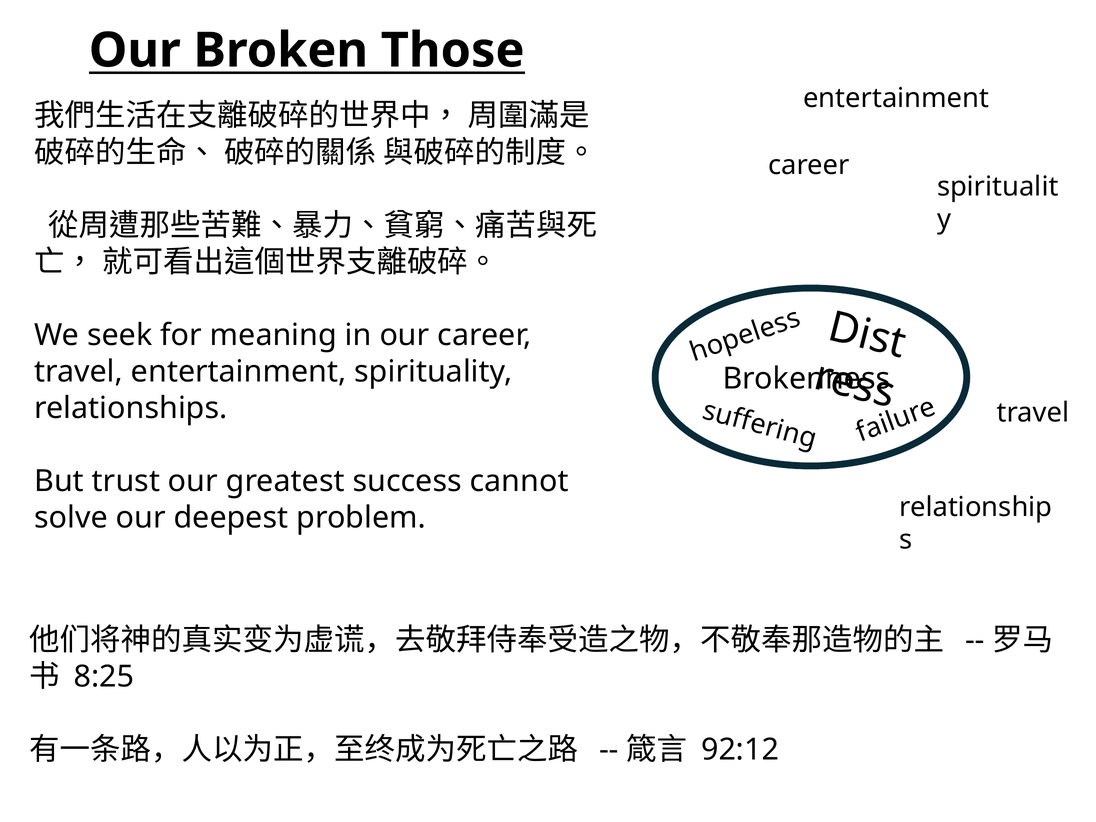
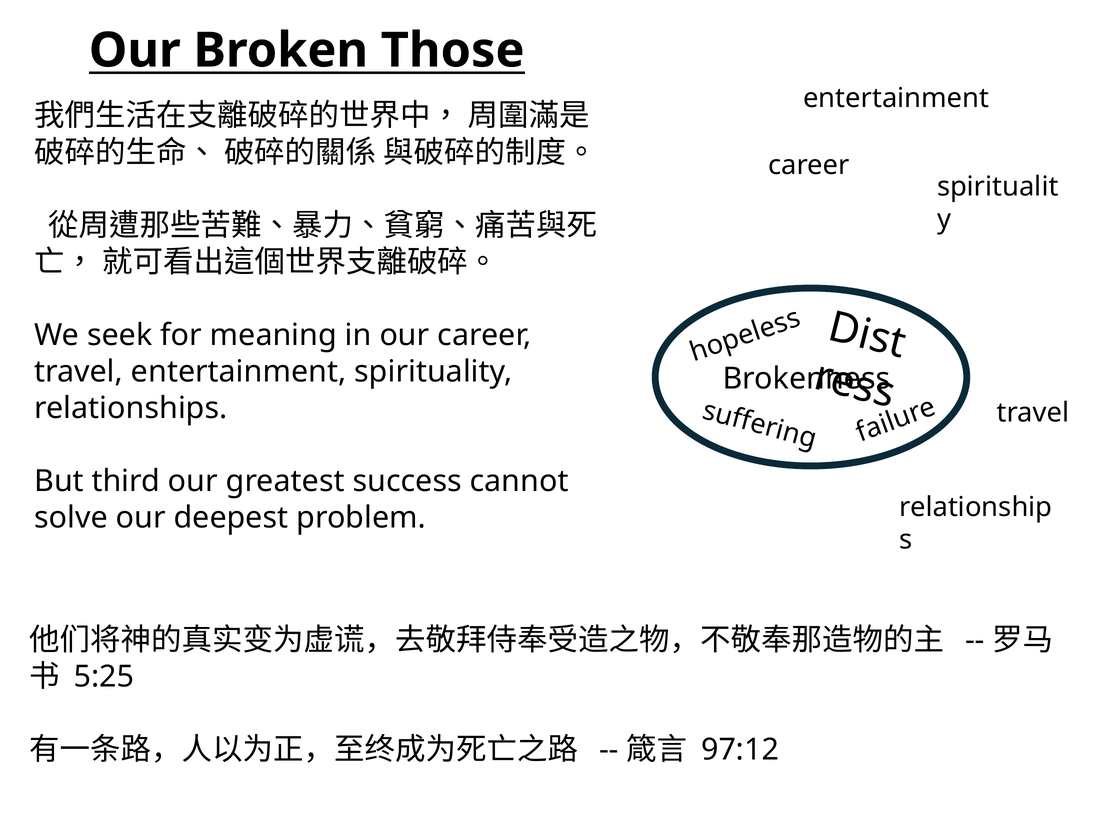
trust: trust -> third
8:25: 8:25 -> 5:25
92:12: 92:12 -> 97:12
